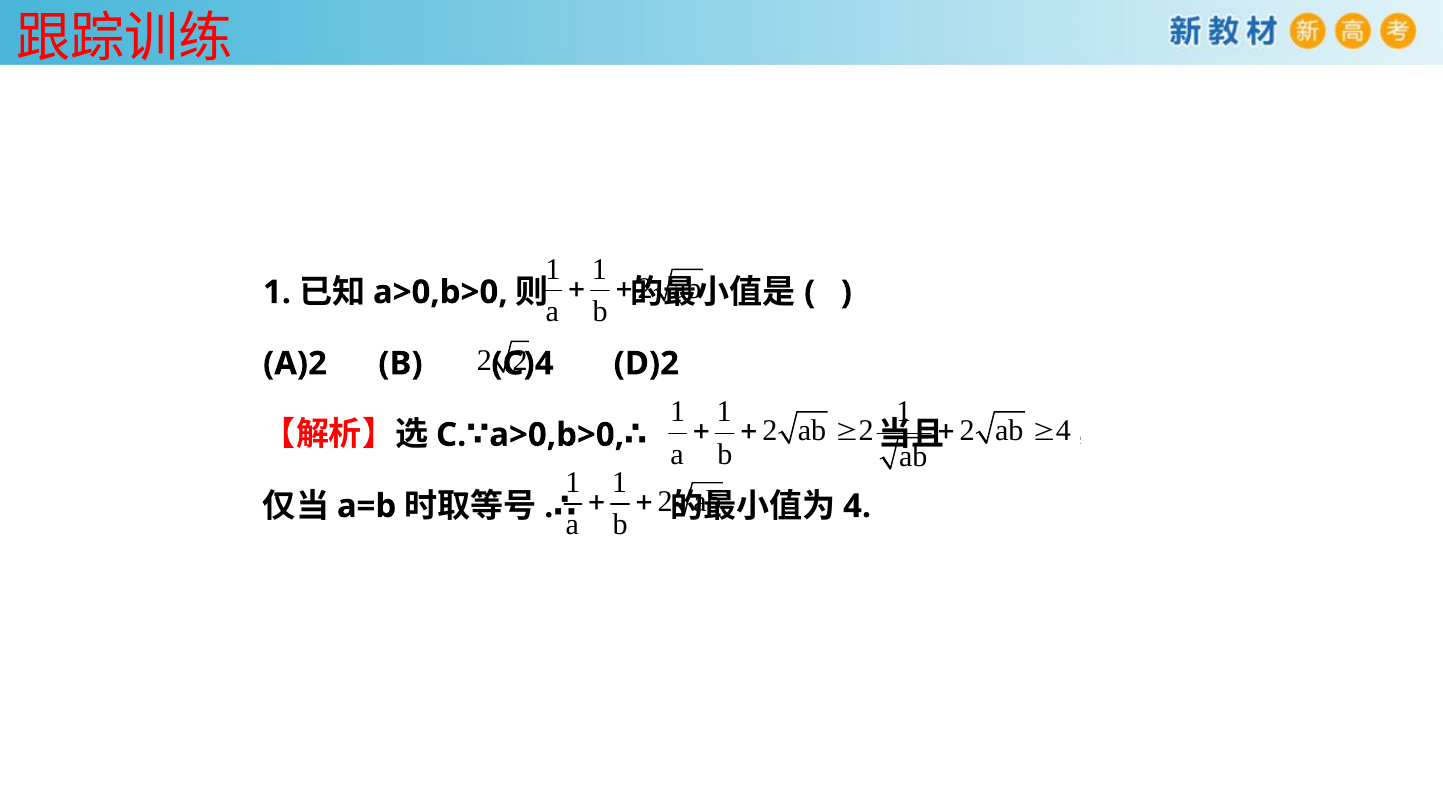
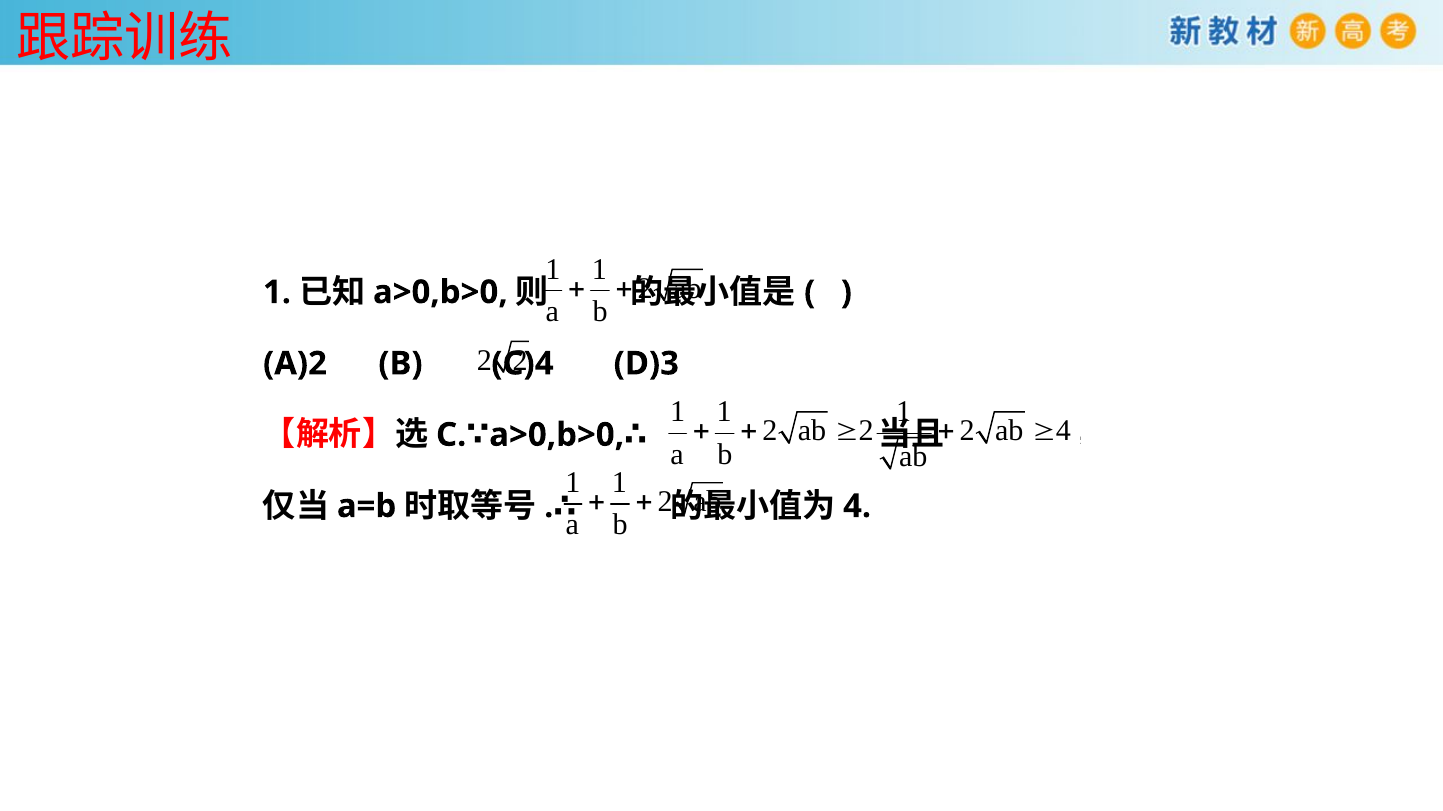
D)2: D)2 -> D)3
